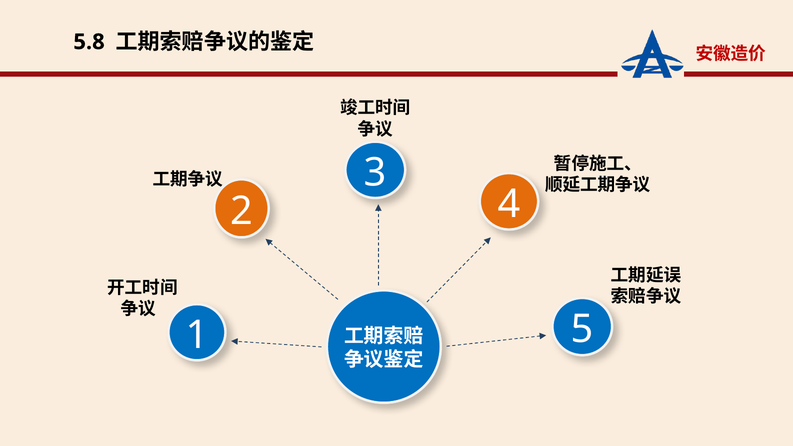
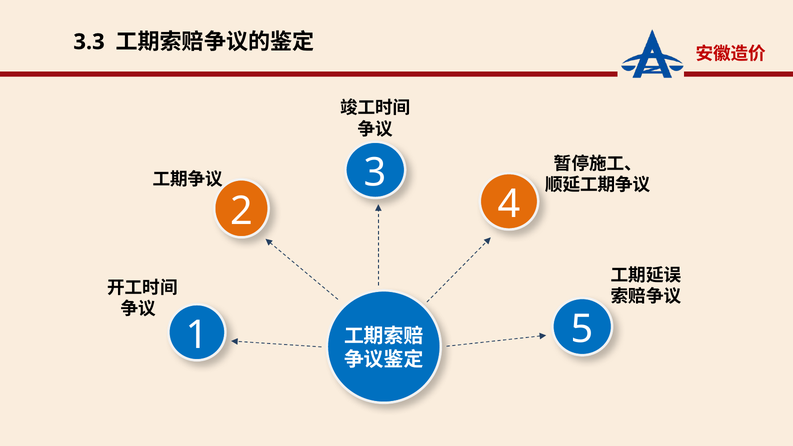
5.8: 5.8 -> 3.3
